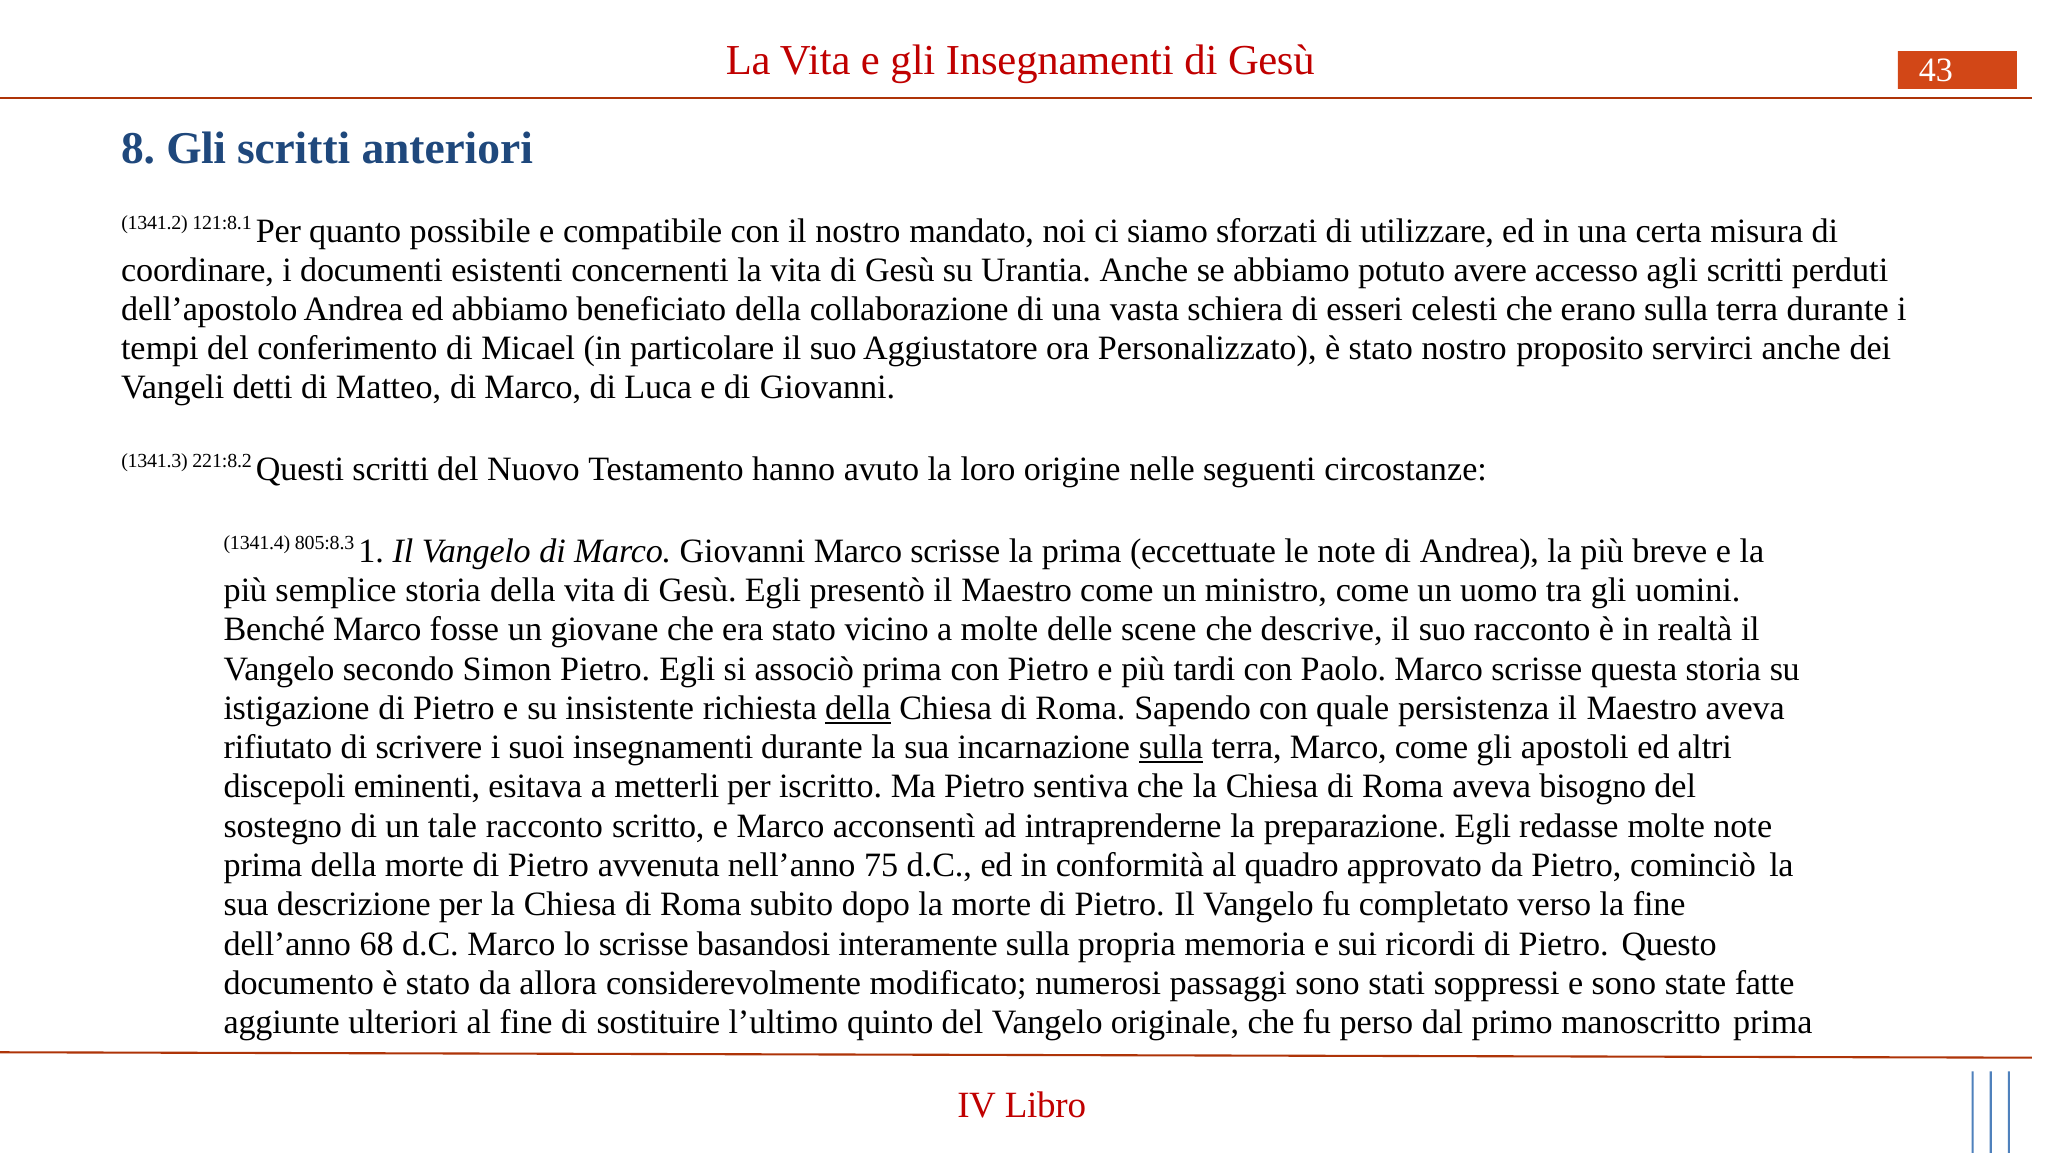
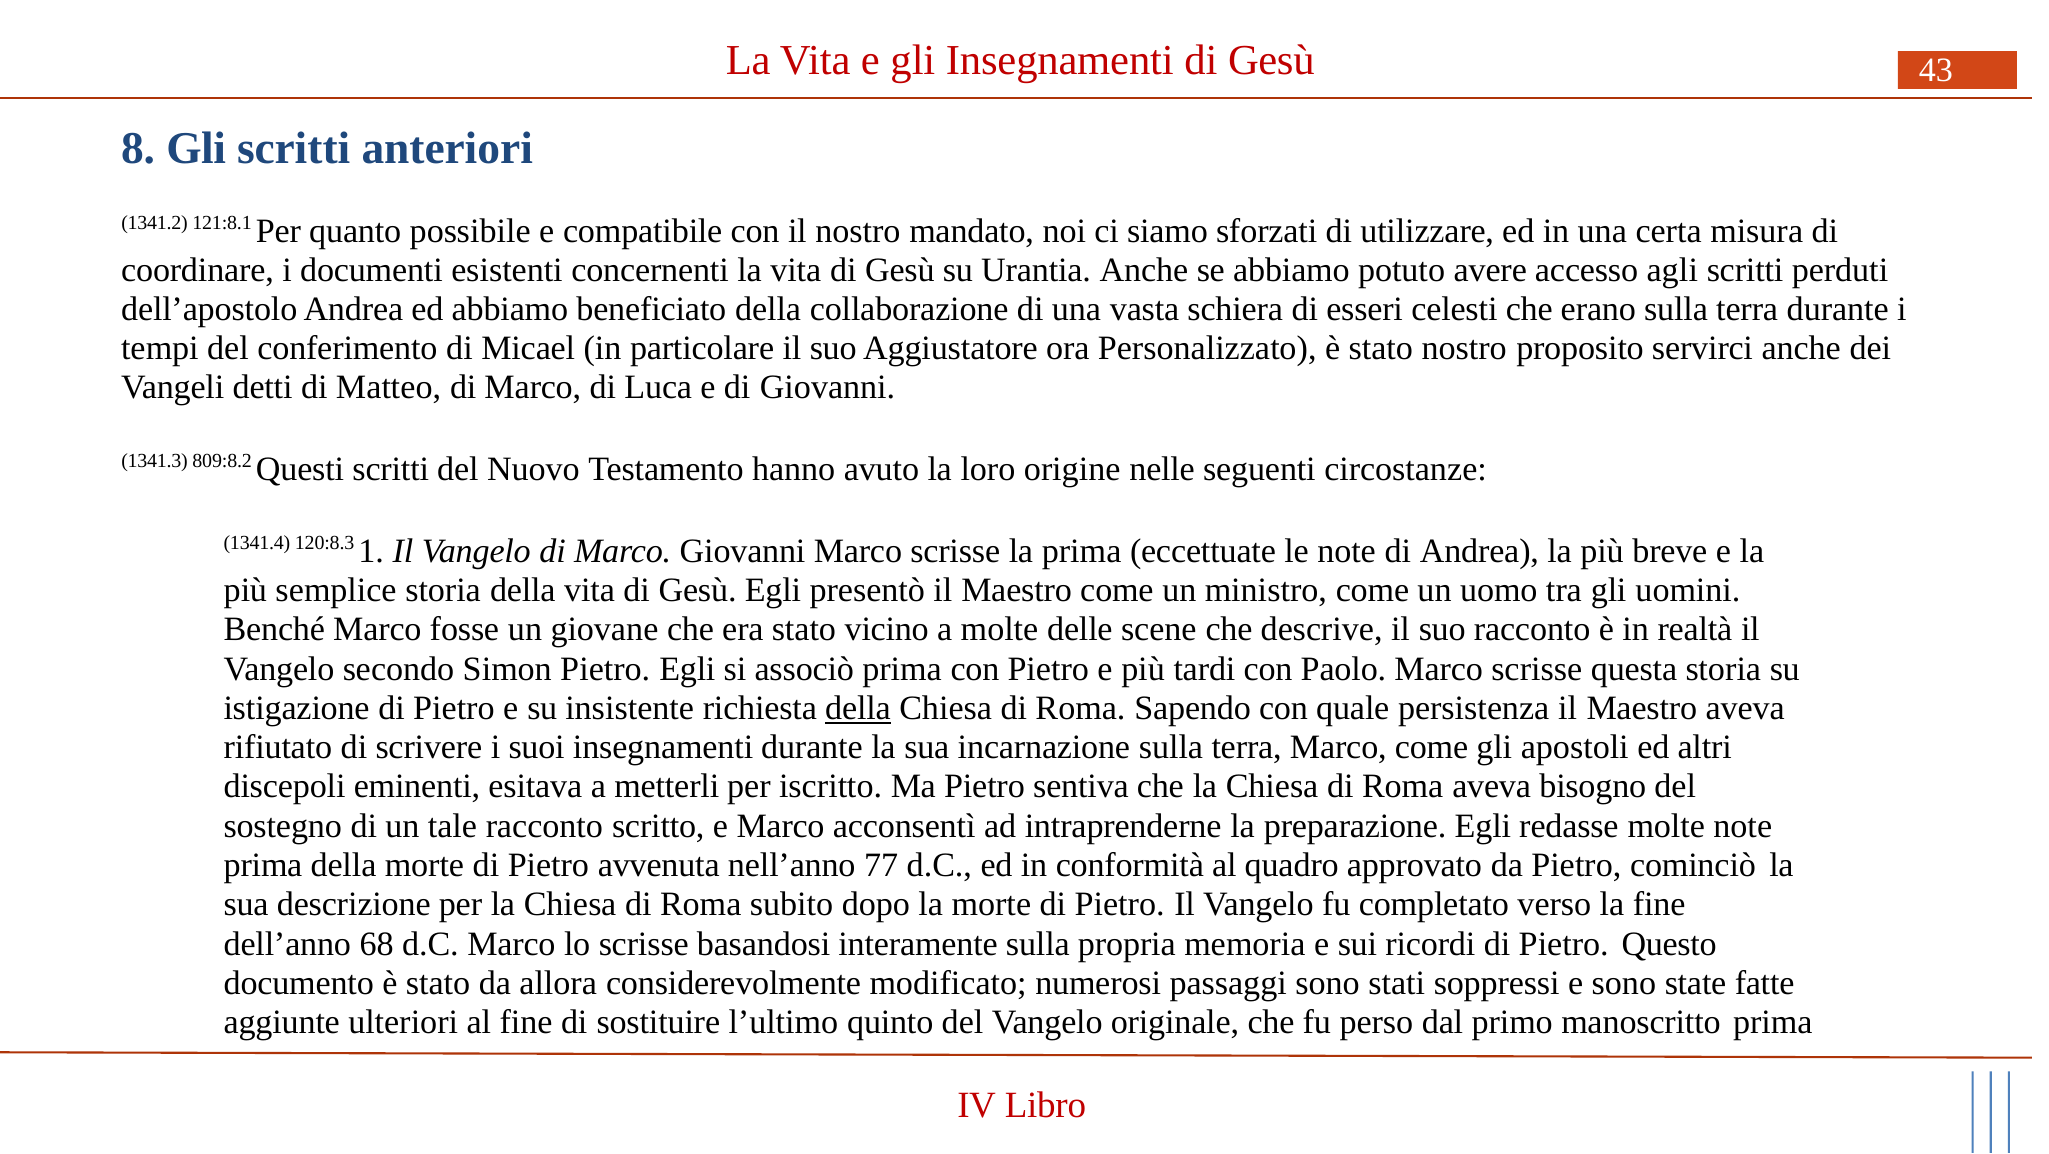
221:8.2: 221:8.2 -> 809:8.2
805:8.3: 805:8.3 -> 120:8.3
sulla at (1171, 747) underline: present -> none
75: 75 -> 77
